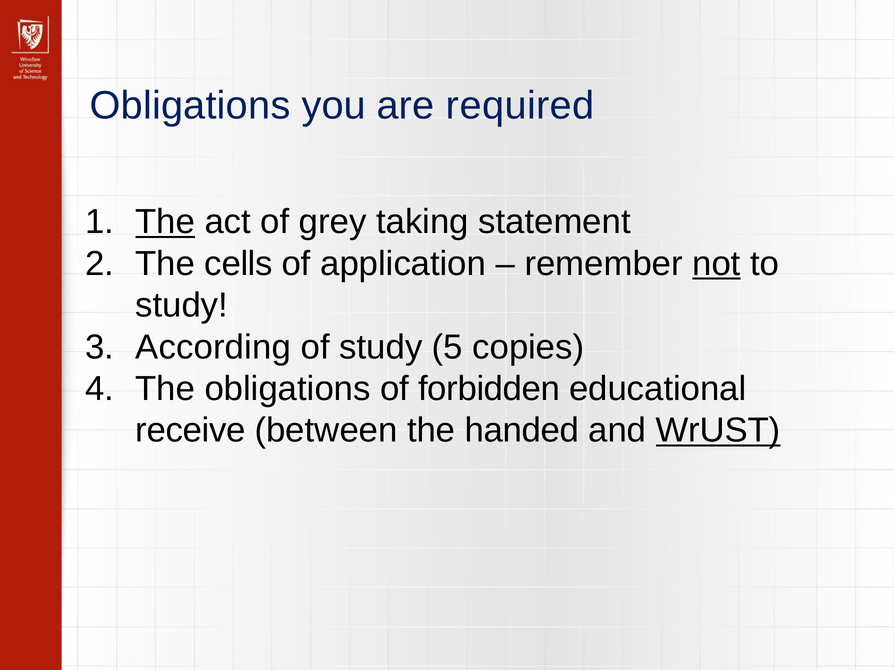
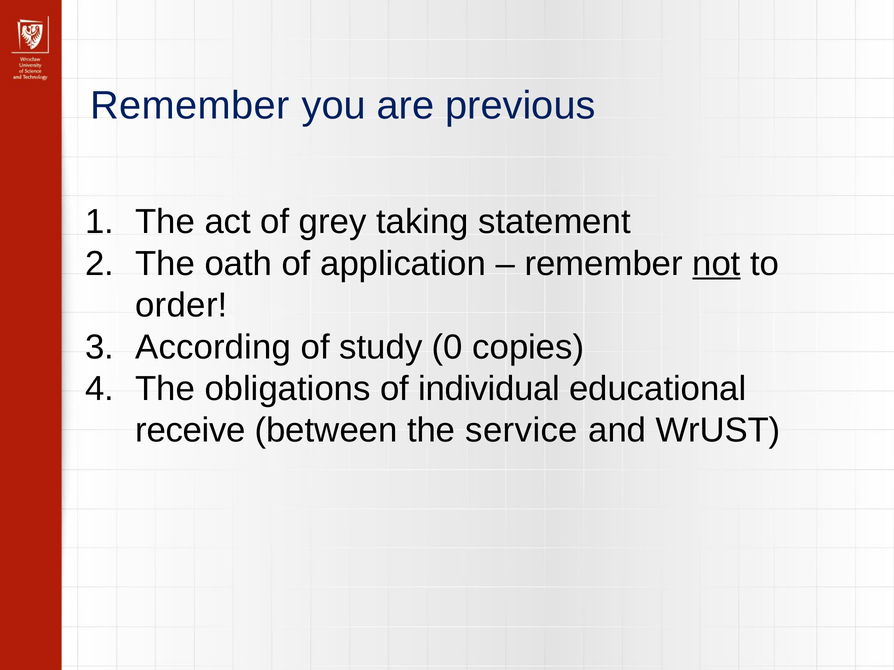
Obligations at (190, 106): Obligations -> Remember
required: required -> previous
The at (165, 222) underline: present -> none
cells: cells -> oath
study at (182, 306): study -> order
5: 5 -> 0
forbidden: forbidden -> individual
handed: handed -> service
WrUST underline: present -> none
